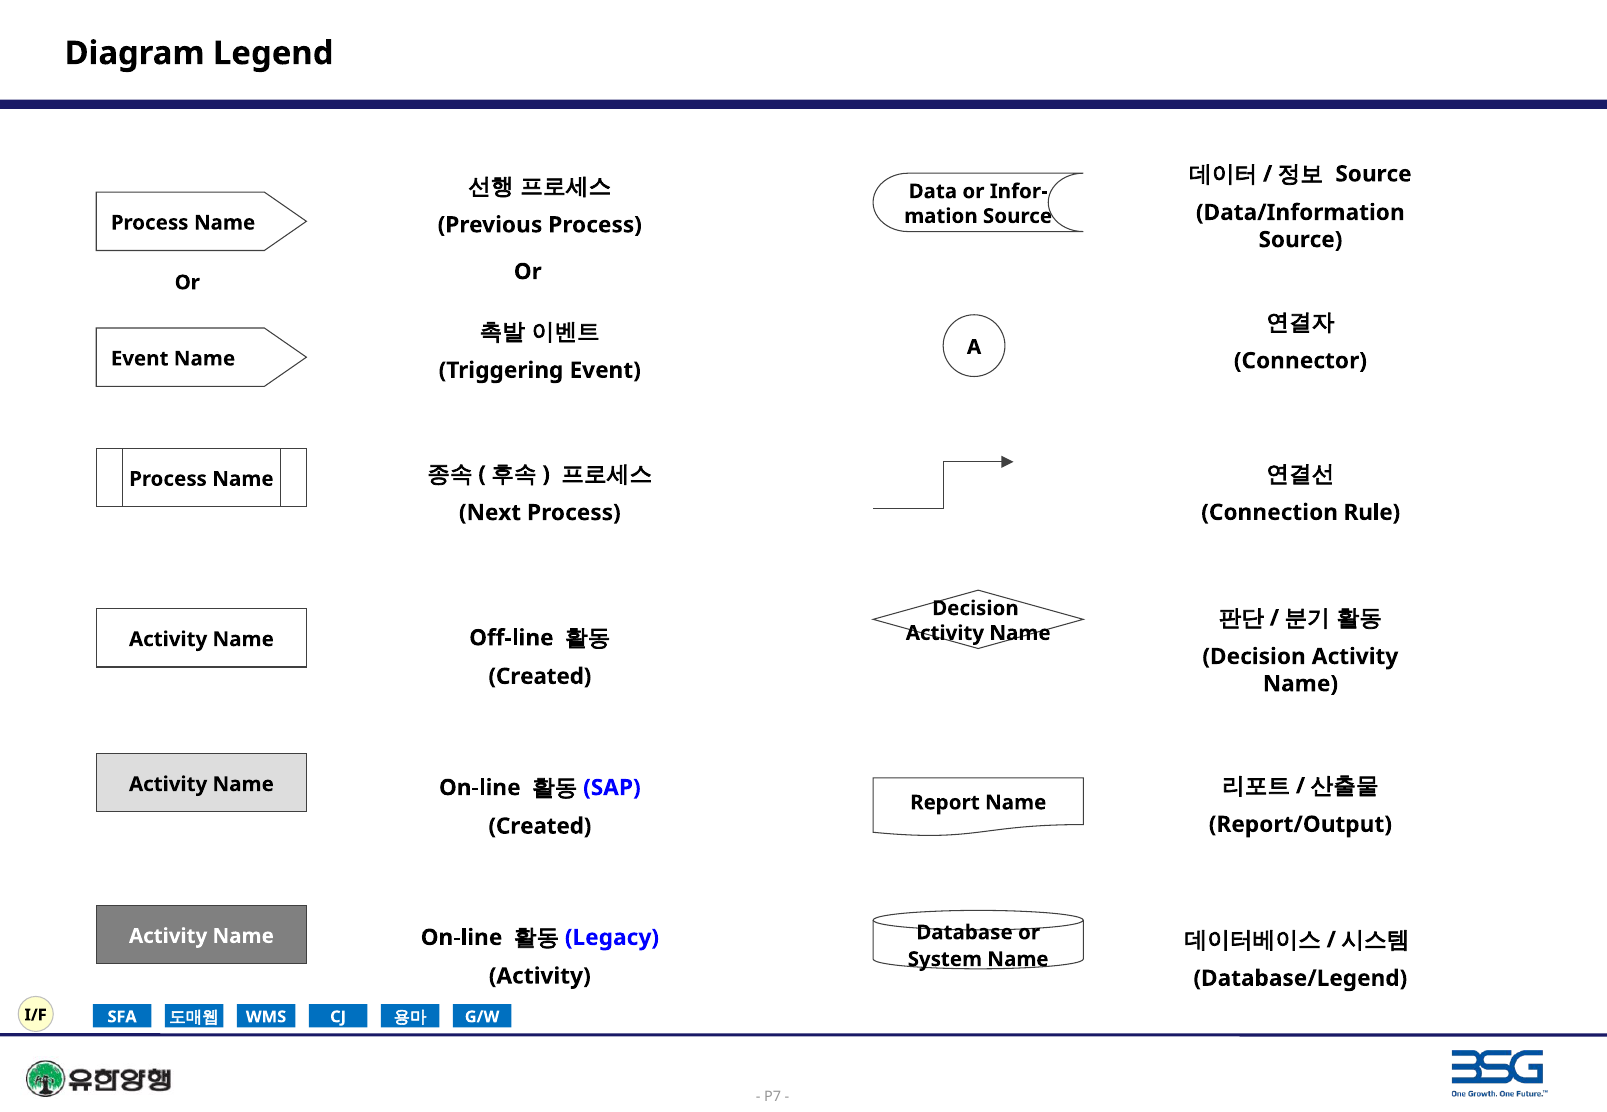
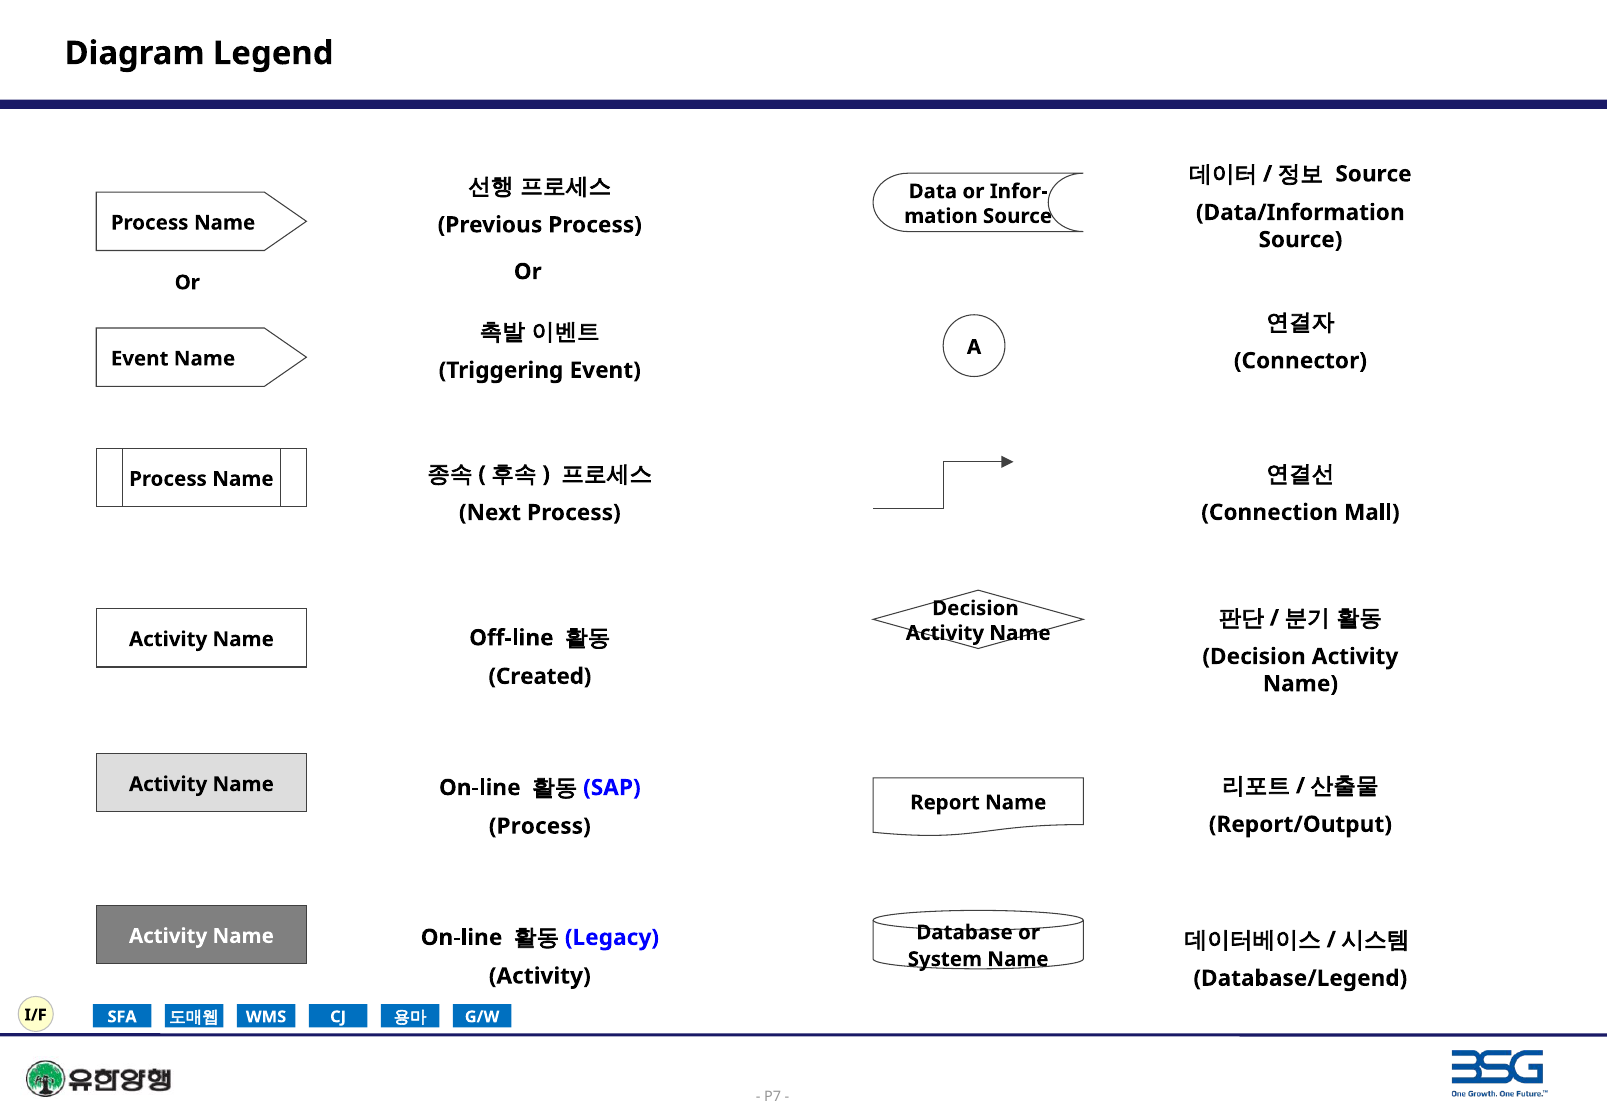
Rule: Rule -> Mall
Created at (540, 827): Created -> Process
